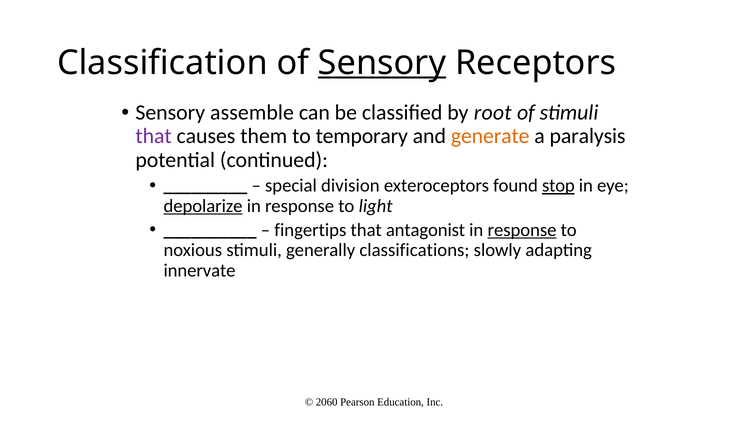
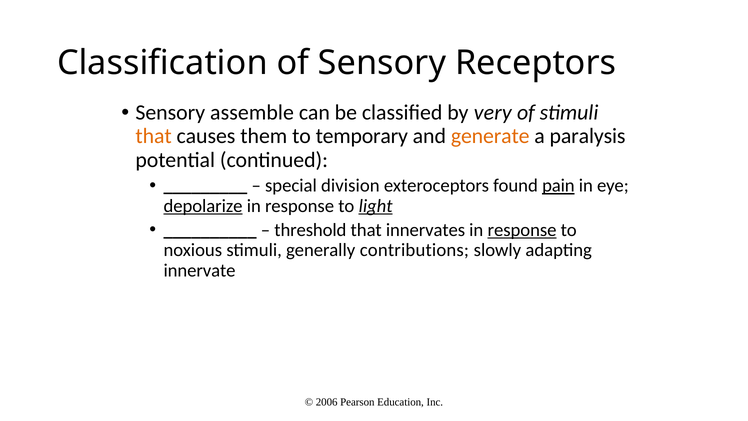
Sensory at (382, 63) underline: present -> none
root: root -> very
that at (154, 136) colour: purple -> orange
stop: stop -> pain
light underline: none -> present
fingertips: fingertips -> threshold
antagonist: antagonist -> innervates
classifications: classifications -> contributions
2060: 2060 -> 2006
